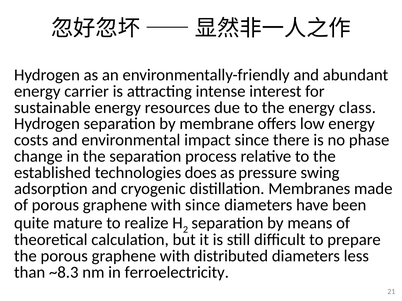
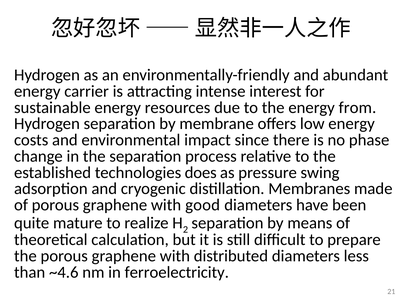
class: class -> from
with since: since -> good
~8.3: ~8.3 -> ~4.6
